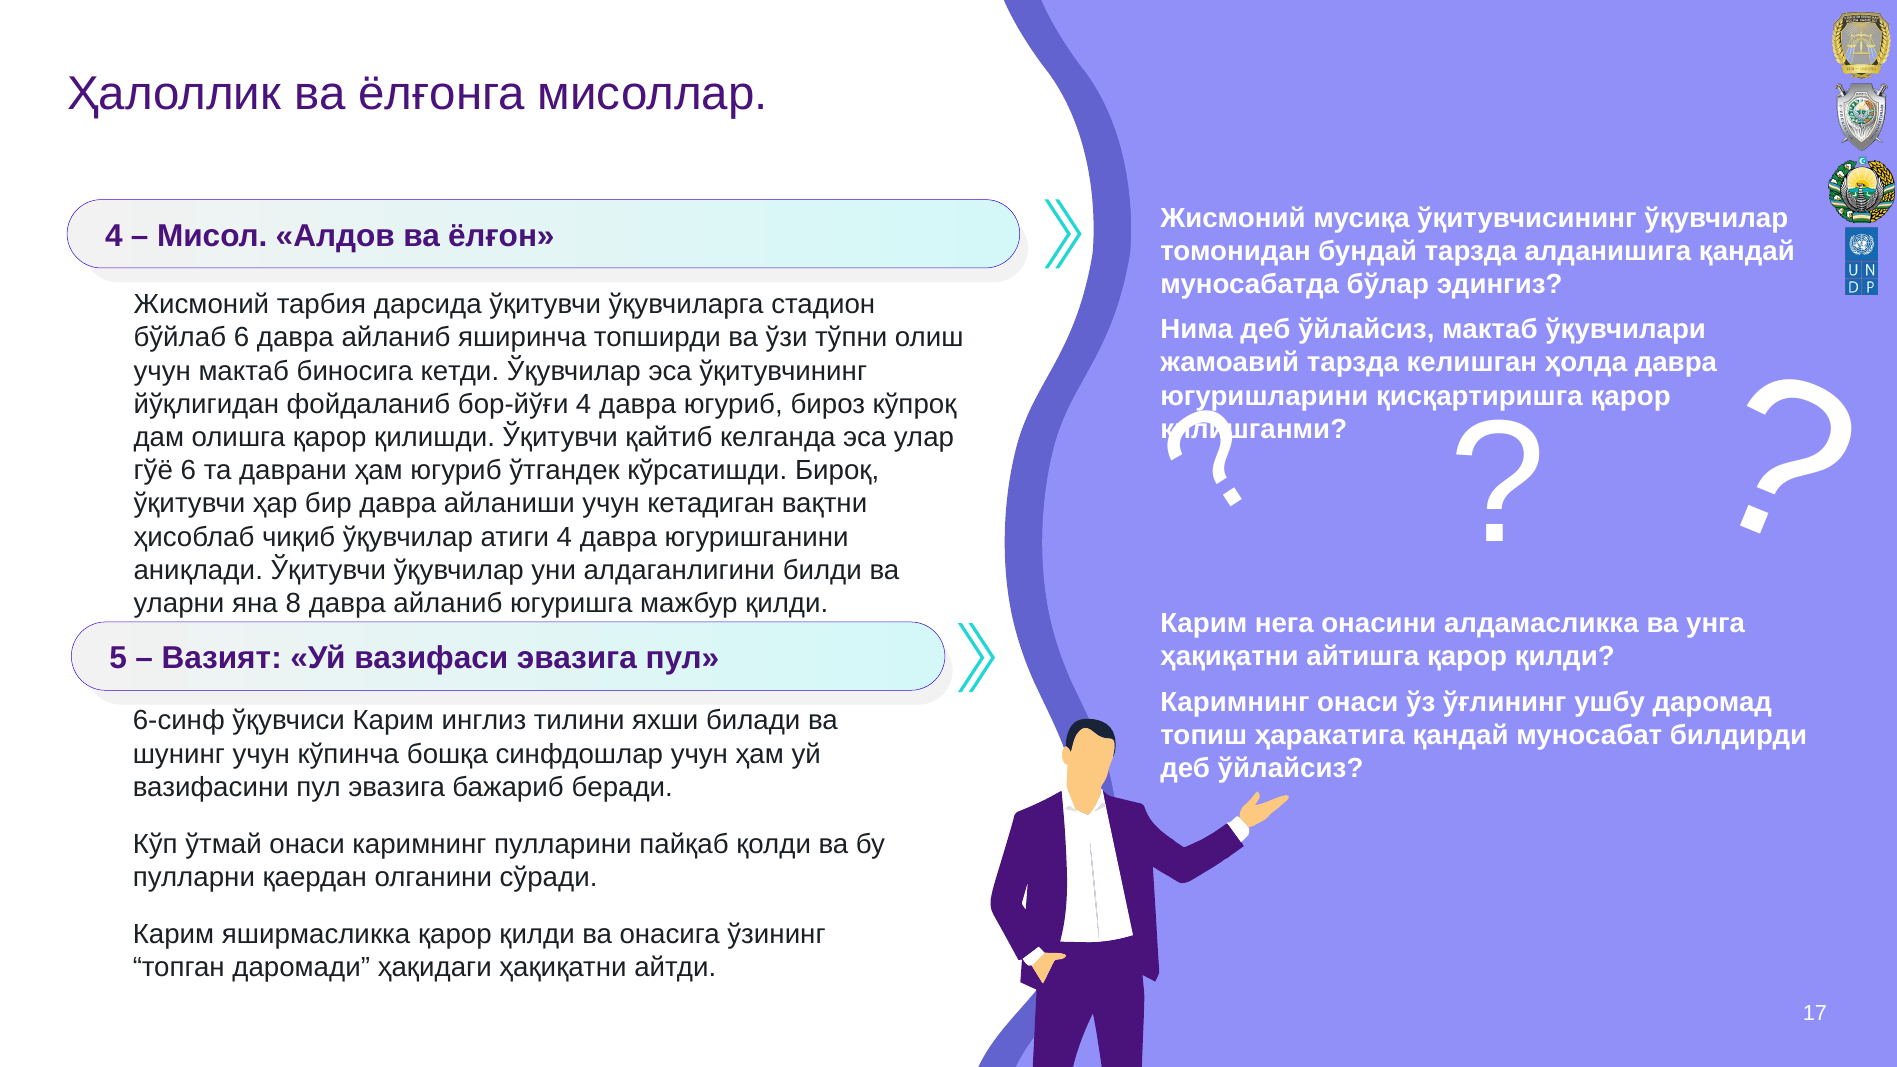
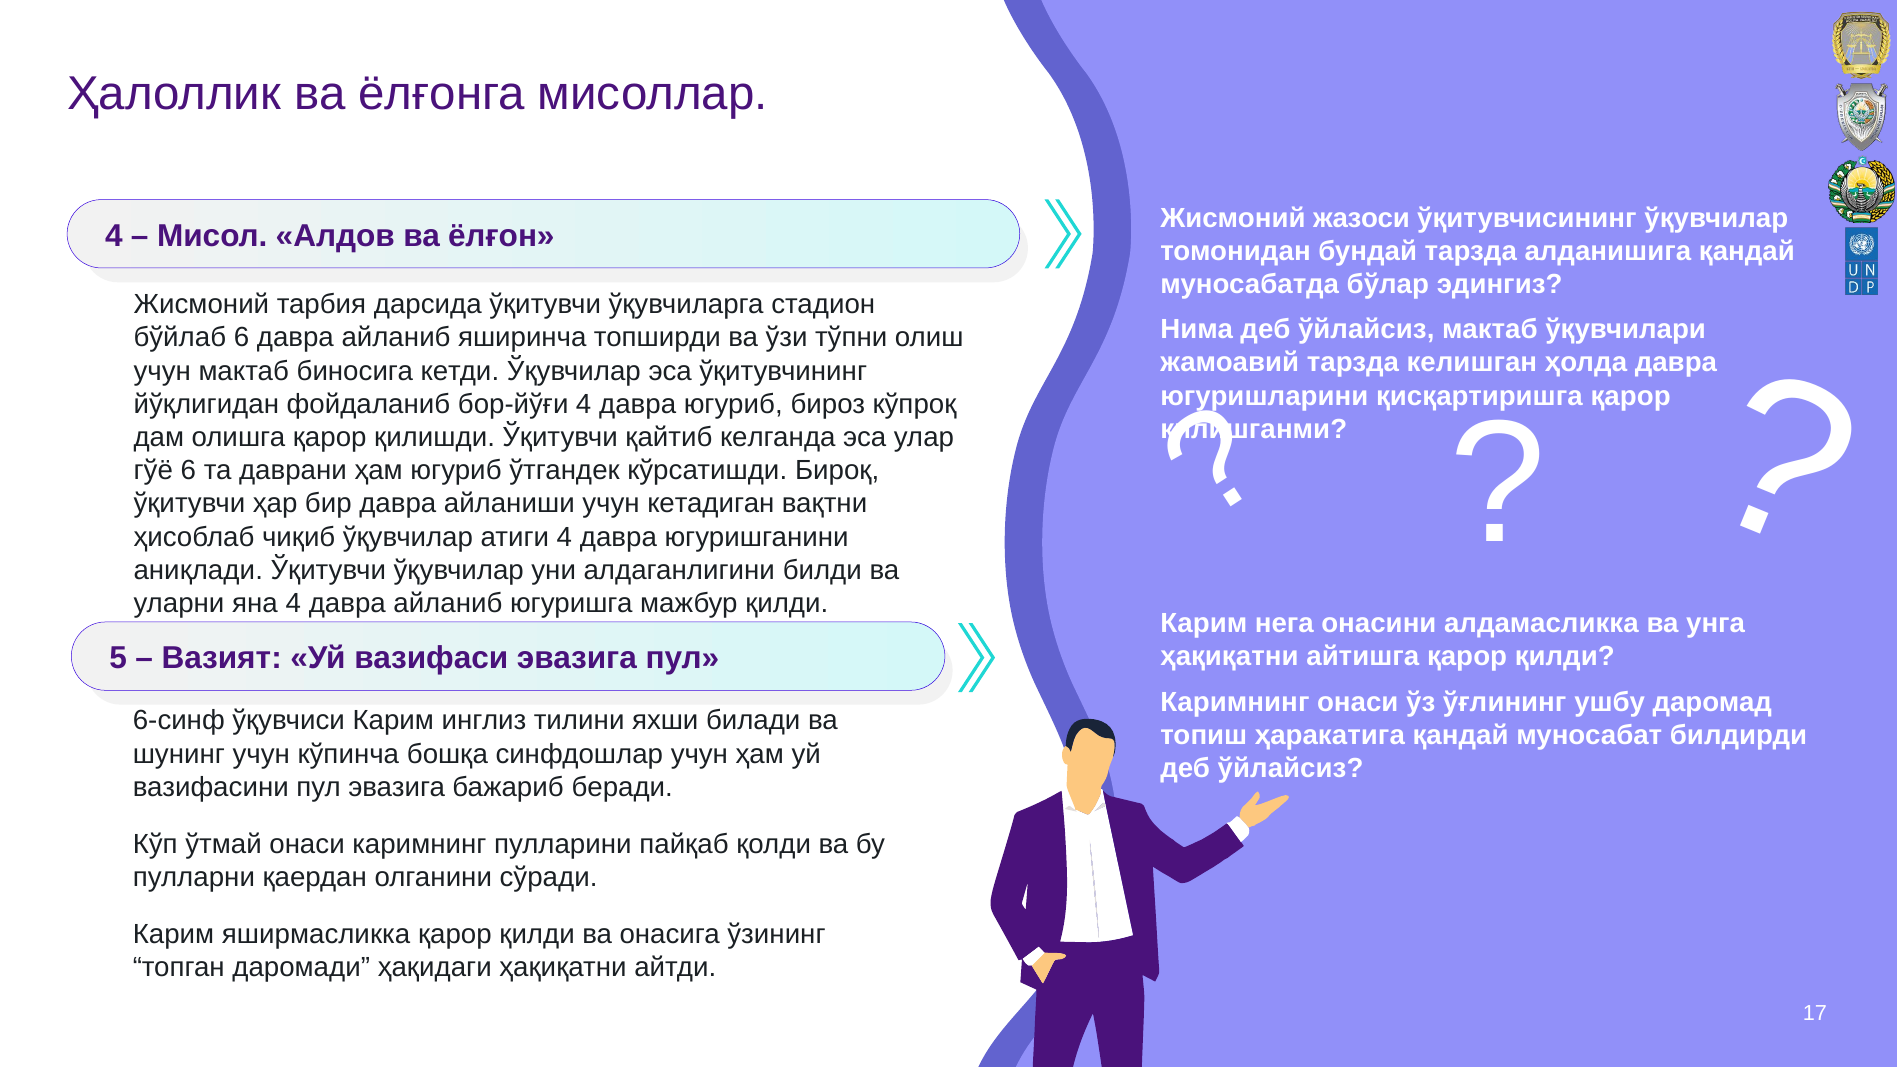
мусиқа: мусиқа -> жазоси
яна 8: 8 -> 4
